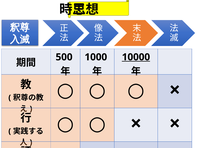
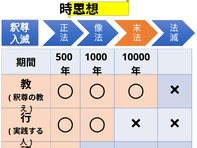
10000 underline: present -> none
